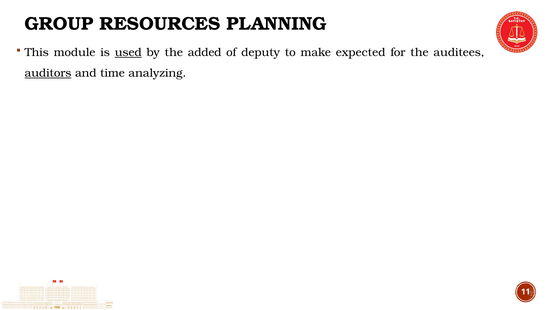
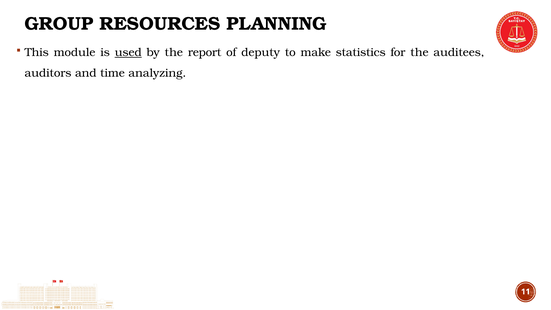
added: added -> report
expected: expected -> statistics
auditors underline: present -> none
